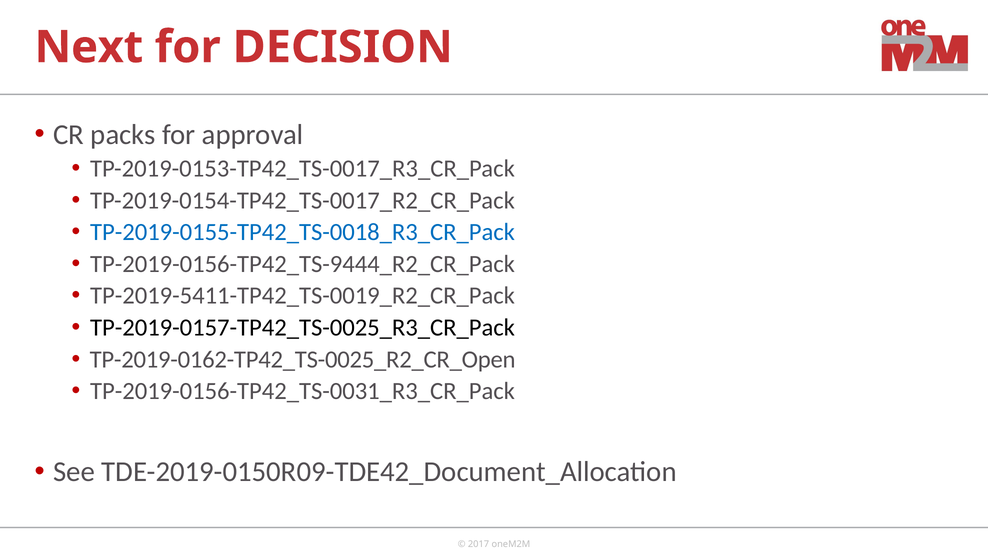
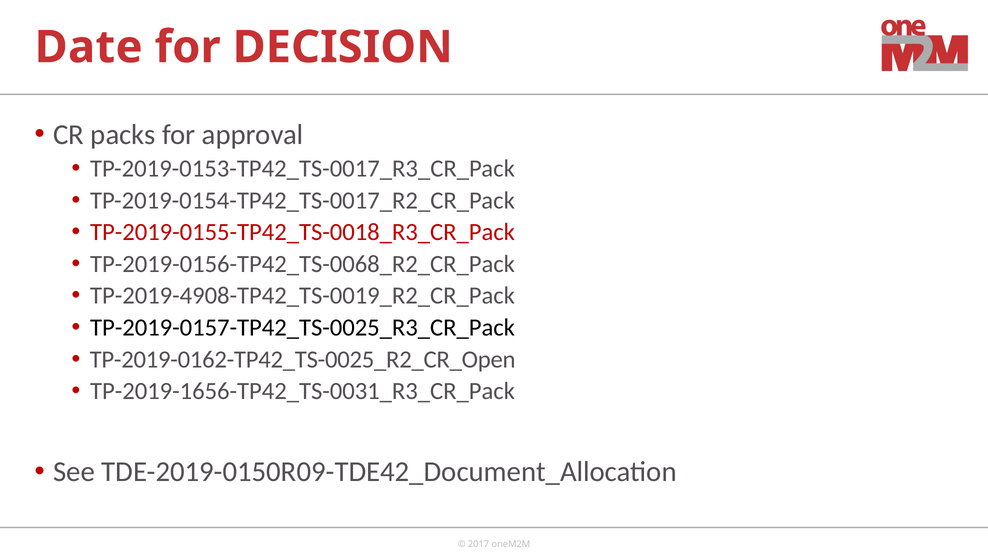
Next: Next -> Date
TP-2019-0155-TP42_TS-0018_R3_CR_Pack colour: blue -> red
TP-2019-0156-TP42_TS-9444_R2_CR_Pack: TP-2019-0156-TP42_TS-9444_R2_CR_Pack -> TP-2019-0156-TP42_TS-0068_R2_CR_Pack
TP-2019-5411-TP42_TS-0019_R2_CR_Pack: TP-2019-5411-TP42_TS-0019_R2_CR_Pack -> TP-2019-4908-TP42_TS-0019_R2_CR_Pack
TP-2019-0156-TP42_TS-0031_R3_CR_Pack: TP-2019-0156-TP42_TS-0031_R3_CR_Pack -> TP-2019-1656-TP42_TS-0031_R3_CR_Pack
